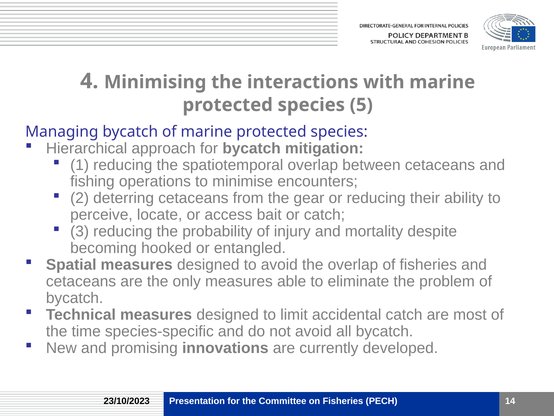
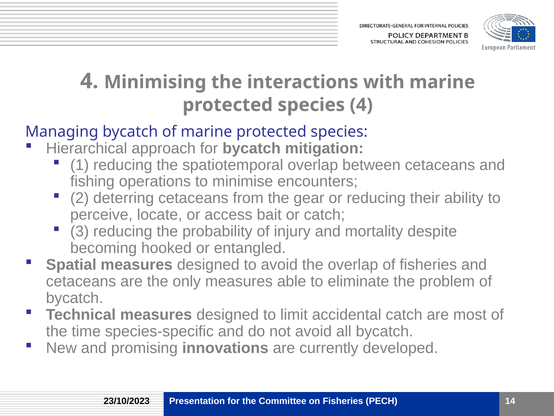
species 5: 5 -> 4
